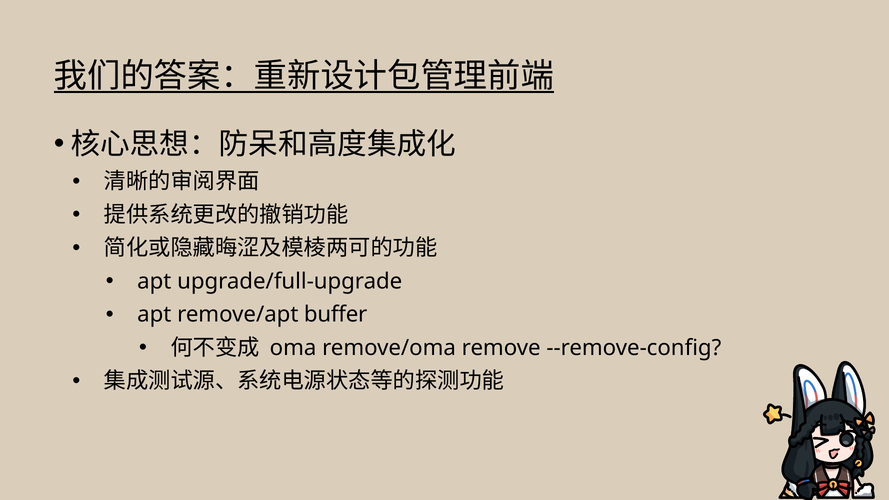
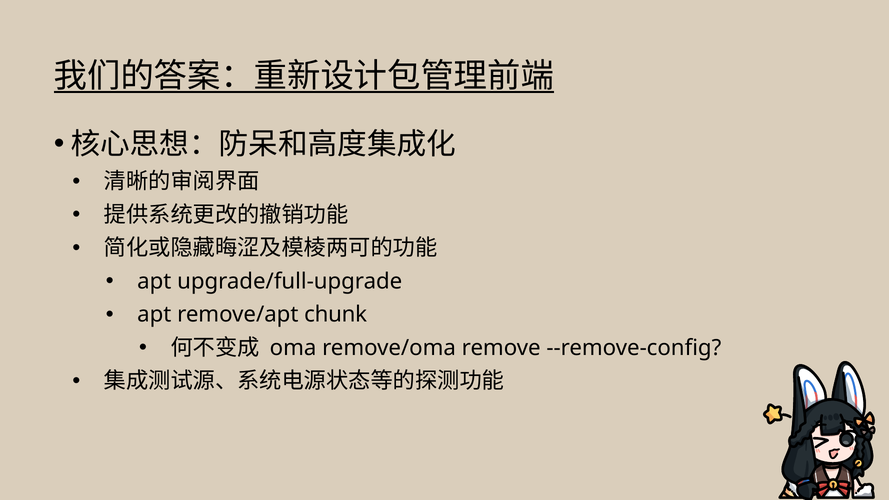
buffer: buffer -> chunk
